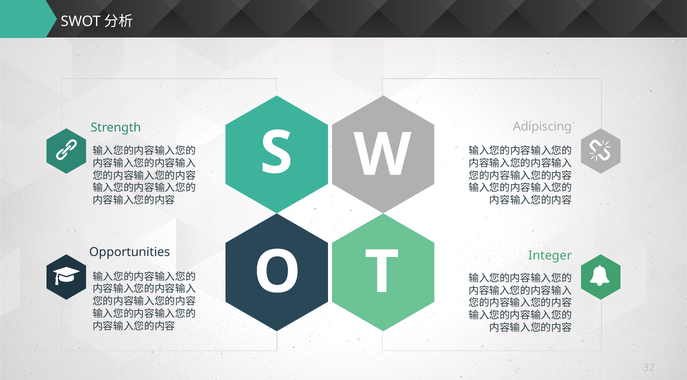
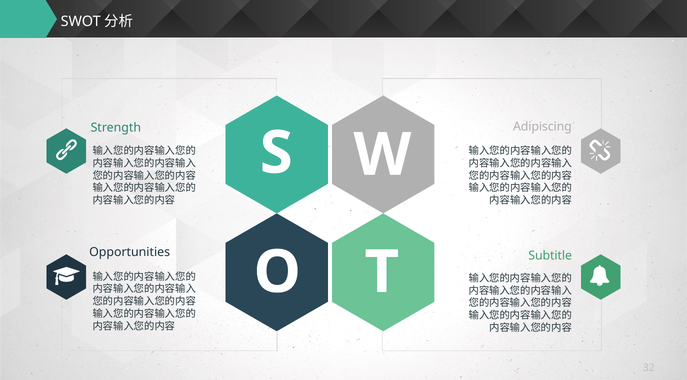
Integer: Integer -> Subtitle
